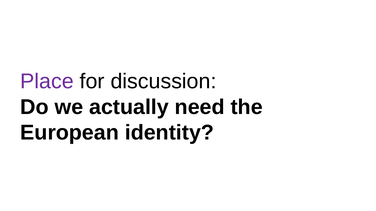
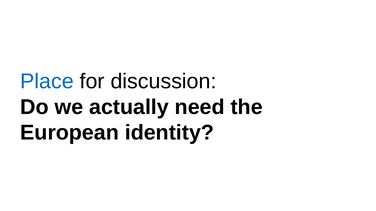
Place colour: purple -> blue
